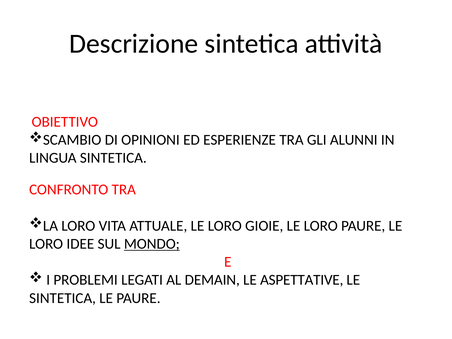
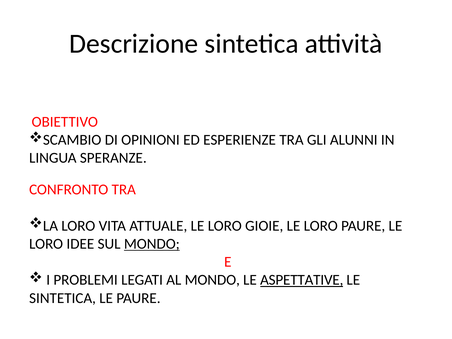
LINGUA SINTETICA: SINTETICA -> SPERANZE
AL DEMAIN: DEMAIN -> MONDO
ASPETTATIVE underline: none -> present
